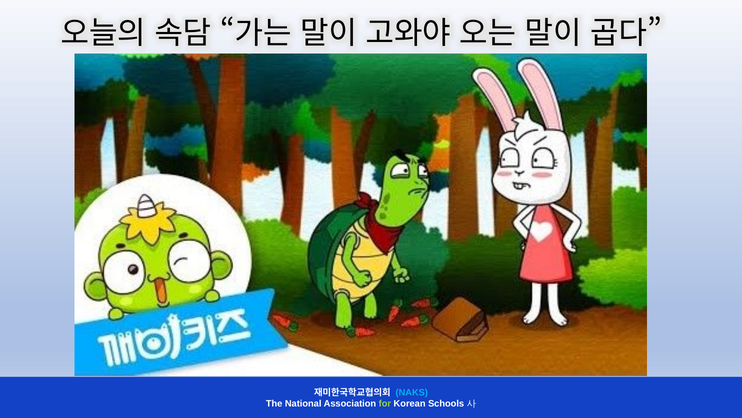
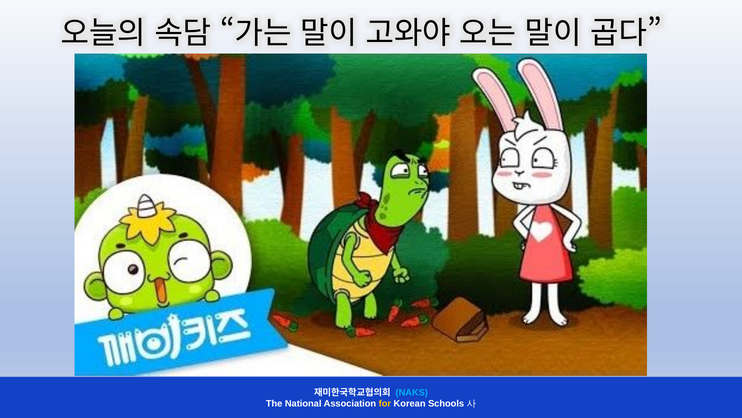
for colour: light green -> yellow
